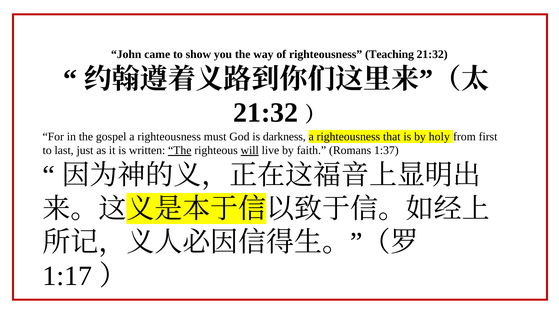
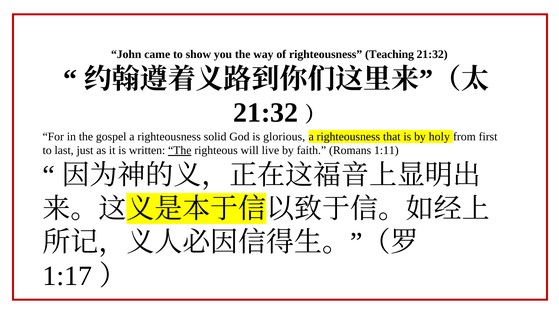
must: must -> solid
darkness: darkness -> glorious
will underline: present -> none
1:37: 1:37 -> 1:11
